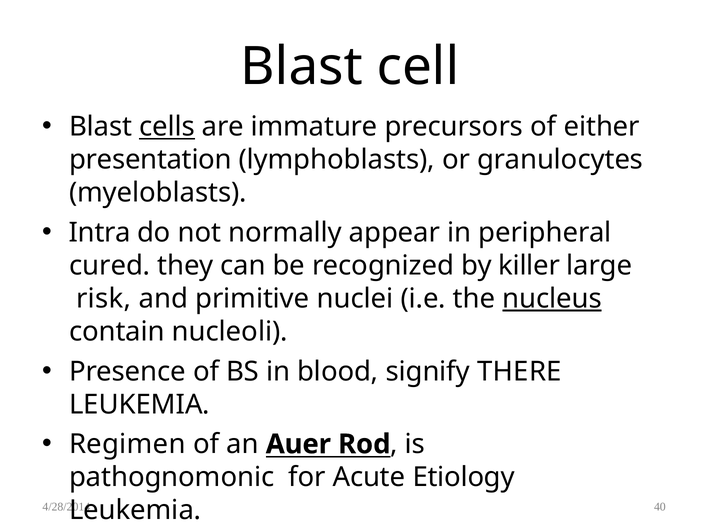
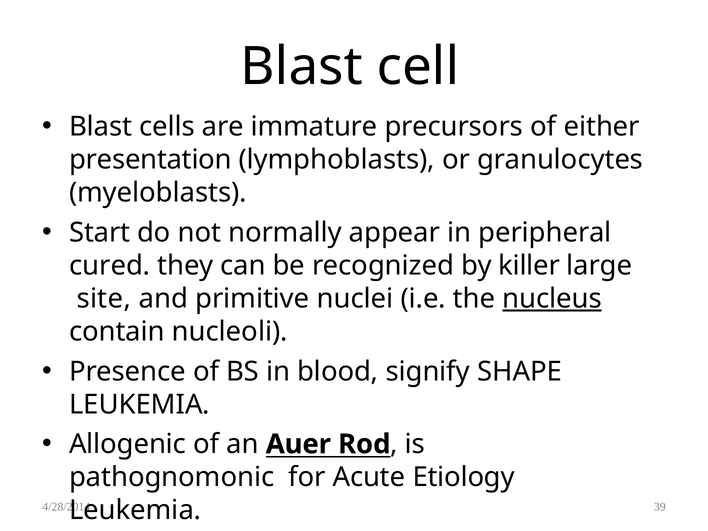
cells underline: present -> none
Intra: Intra -> Start
risk: risk -> site
THERE: THERE -> SHAPE
Regimen: Regimen -> Allogenic
40: 40 -> 39
